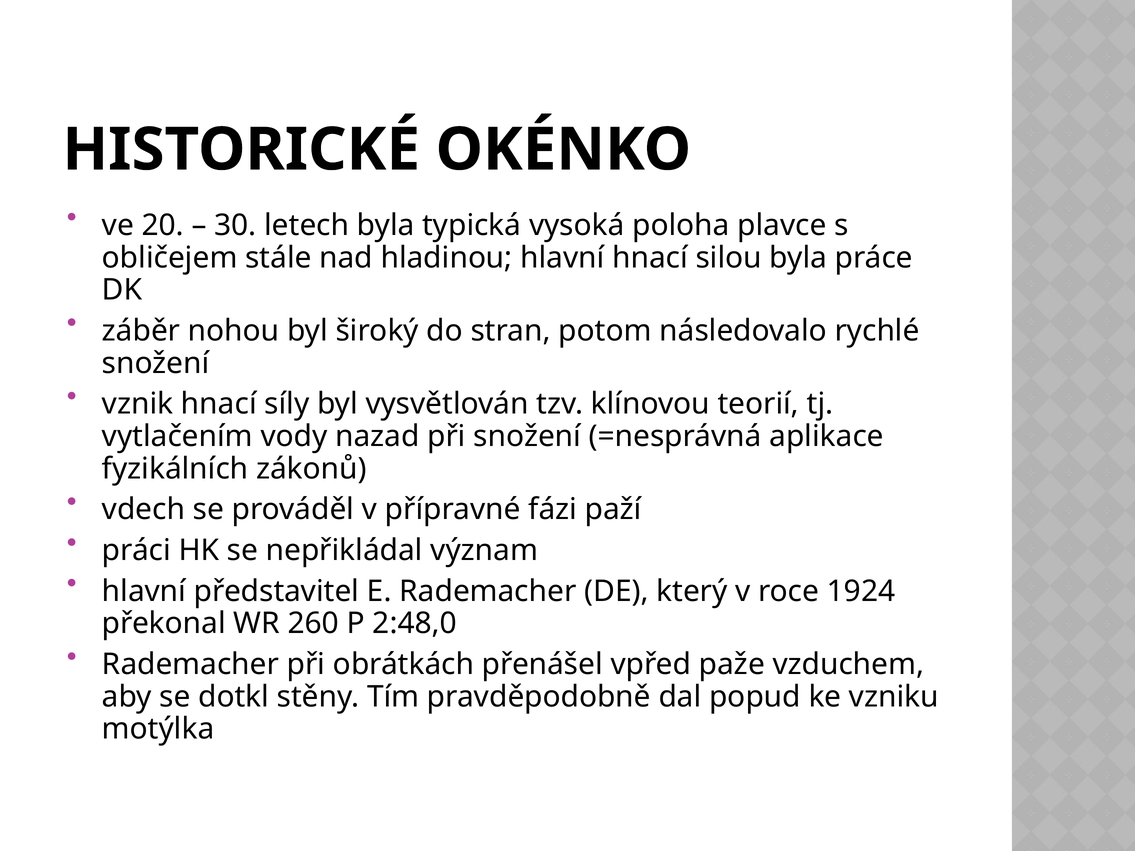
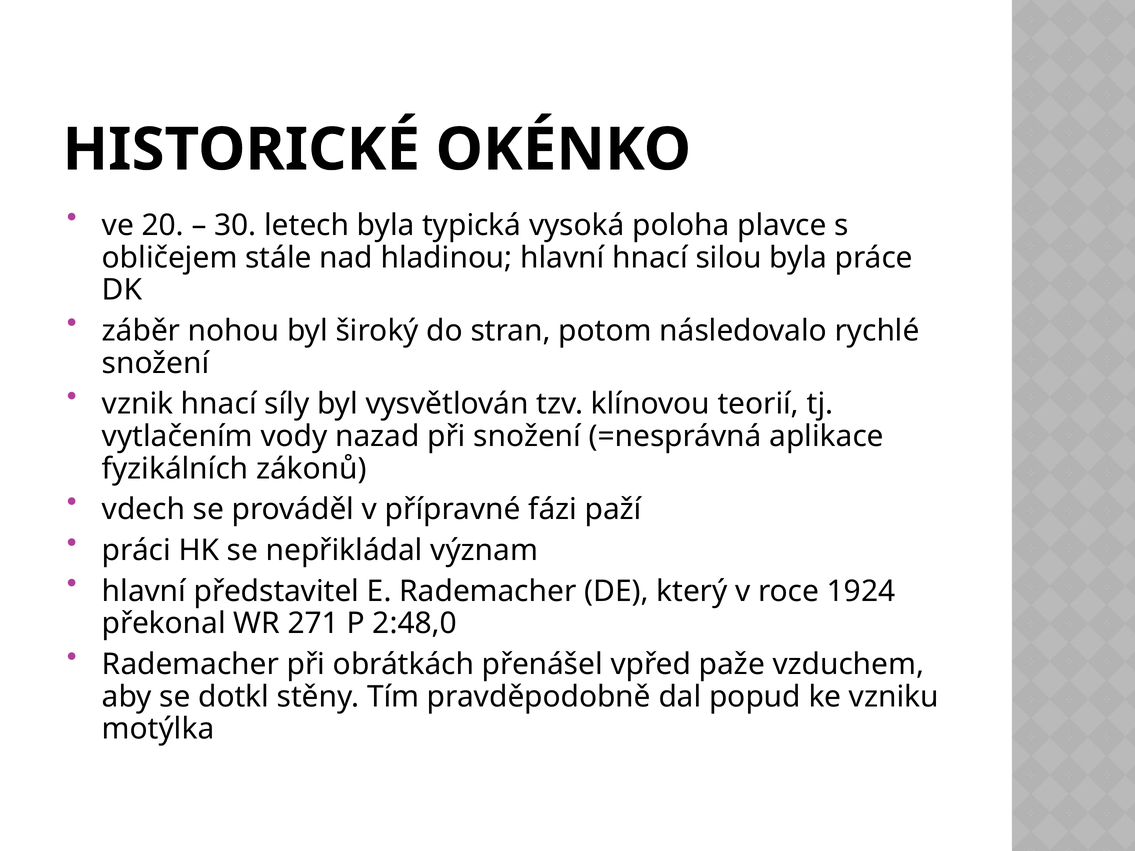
260: 260 -> 271
